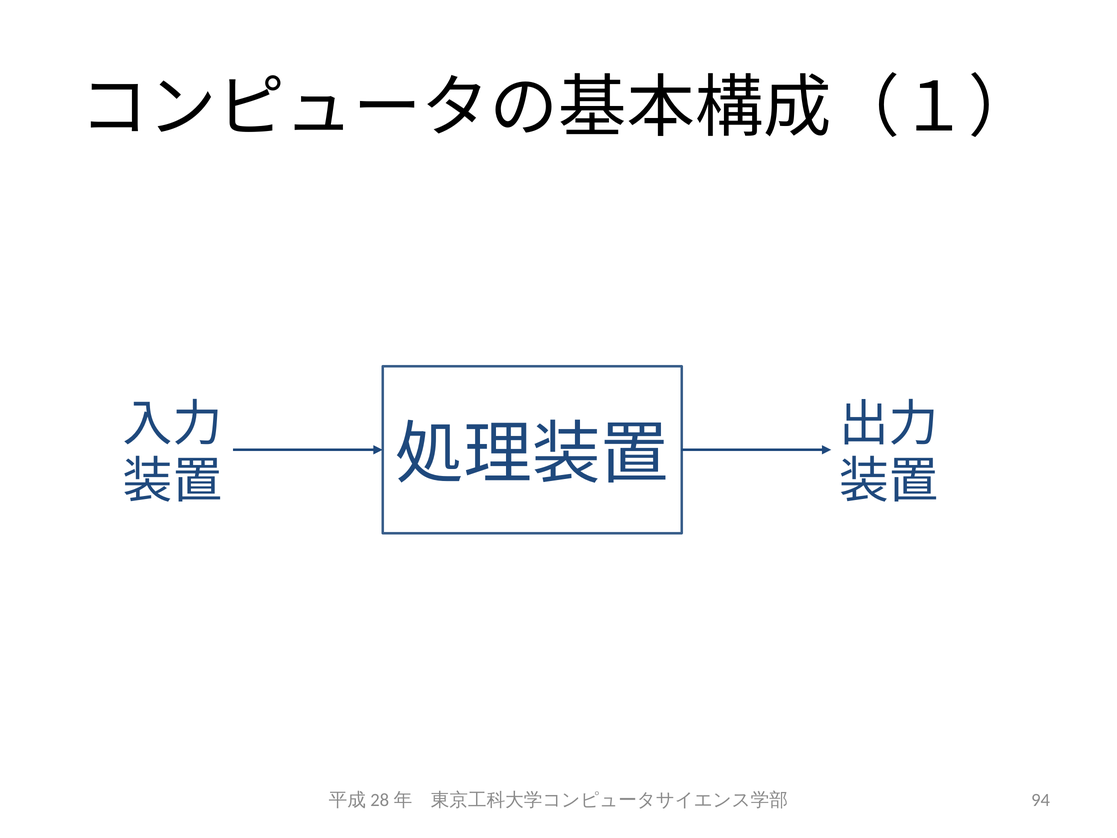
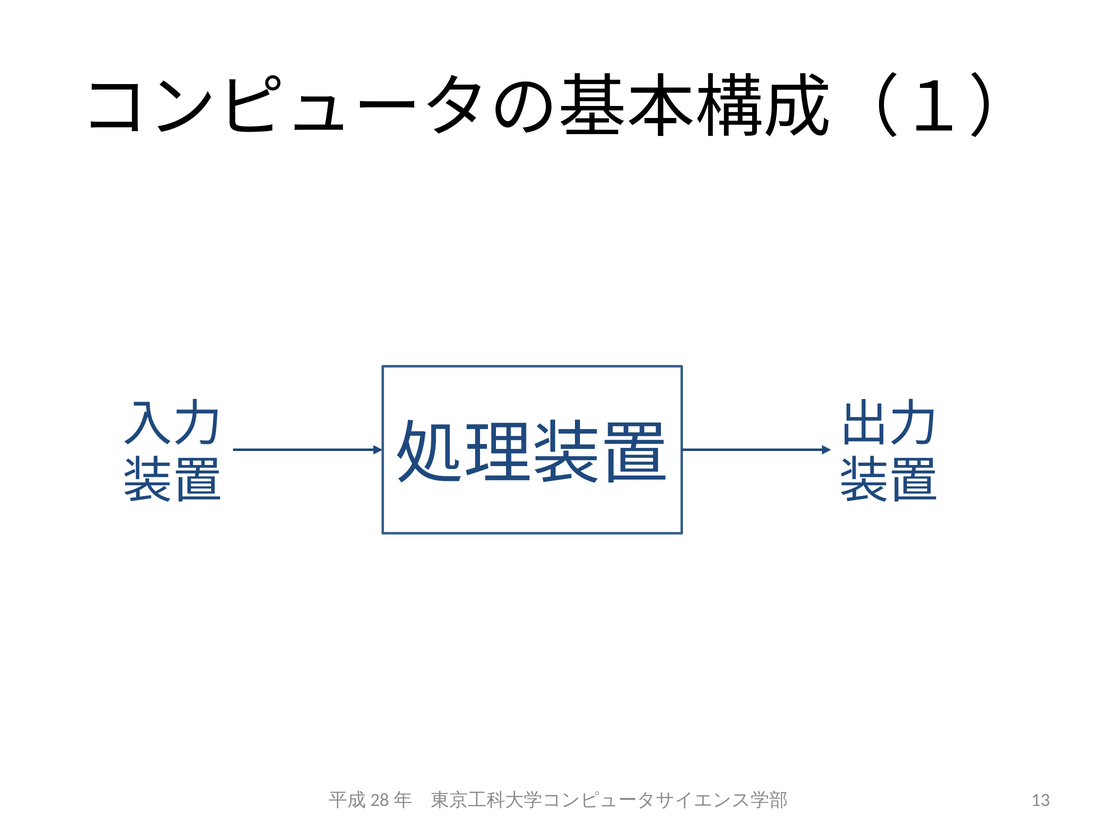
94: 94 -> 13
